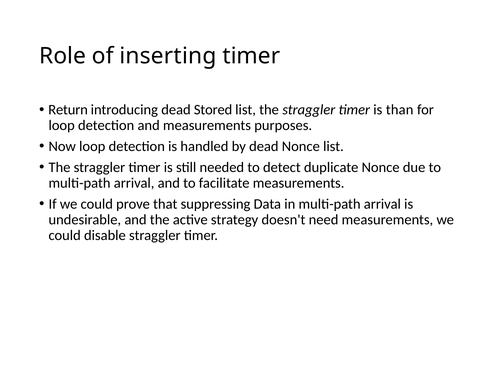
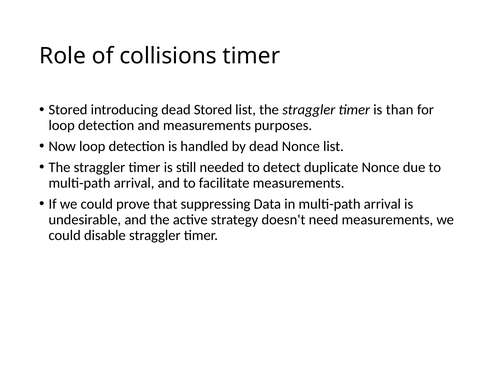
inserting: inserting -> collisions
Return at (68, 110): Return -> Stored
